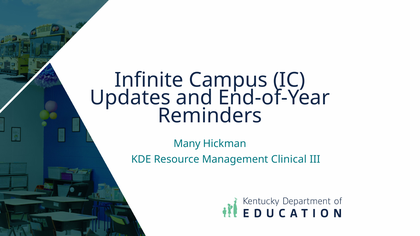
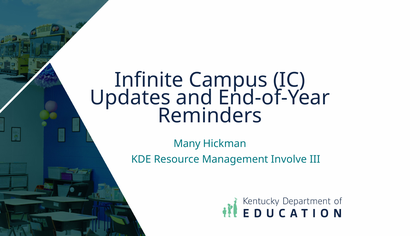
Clinical: Clinical -> Involve
